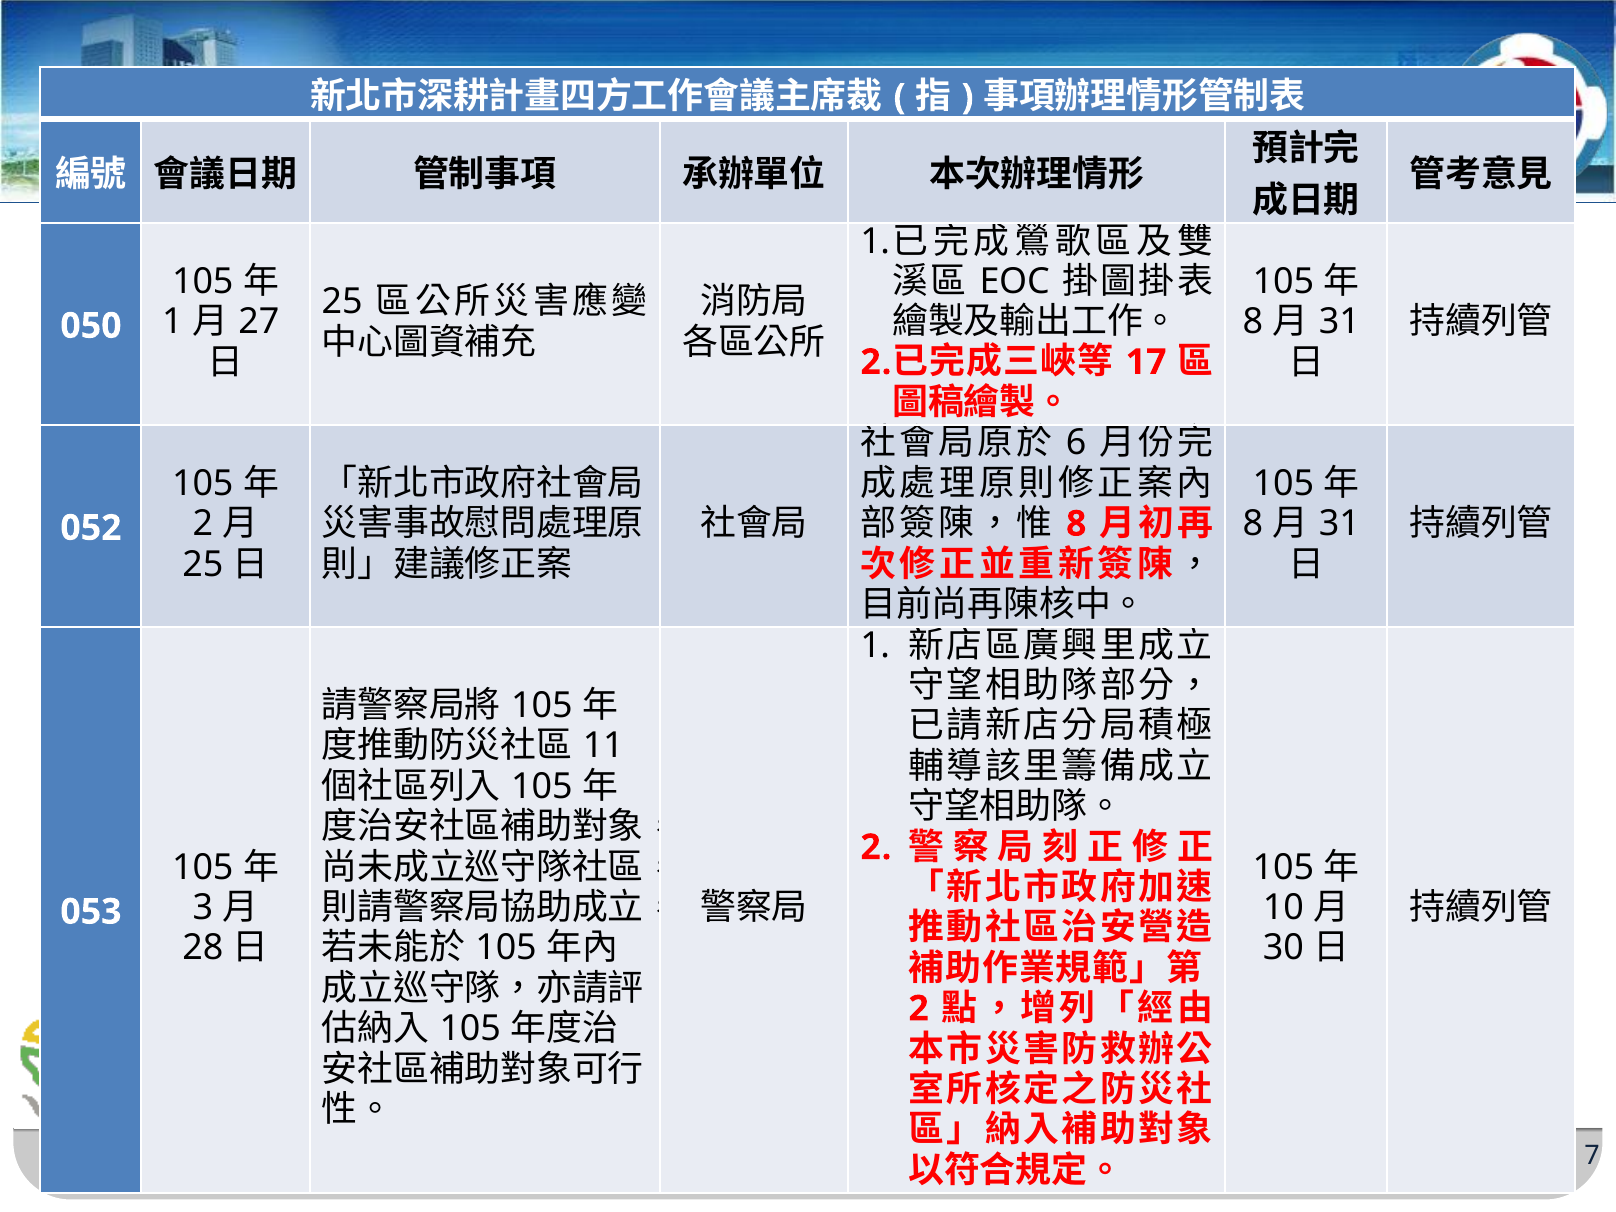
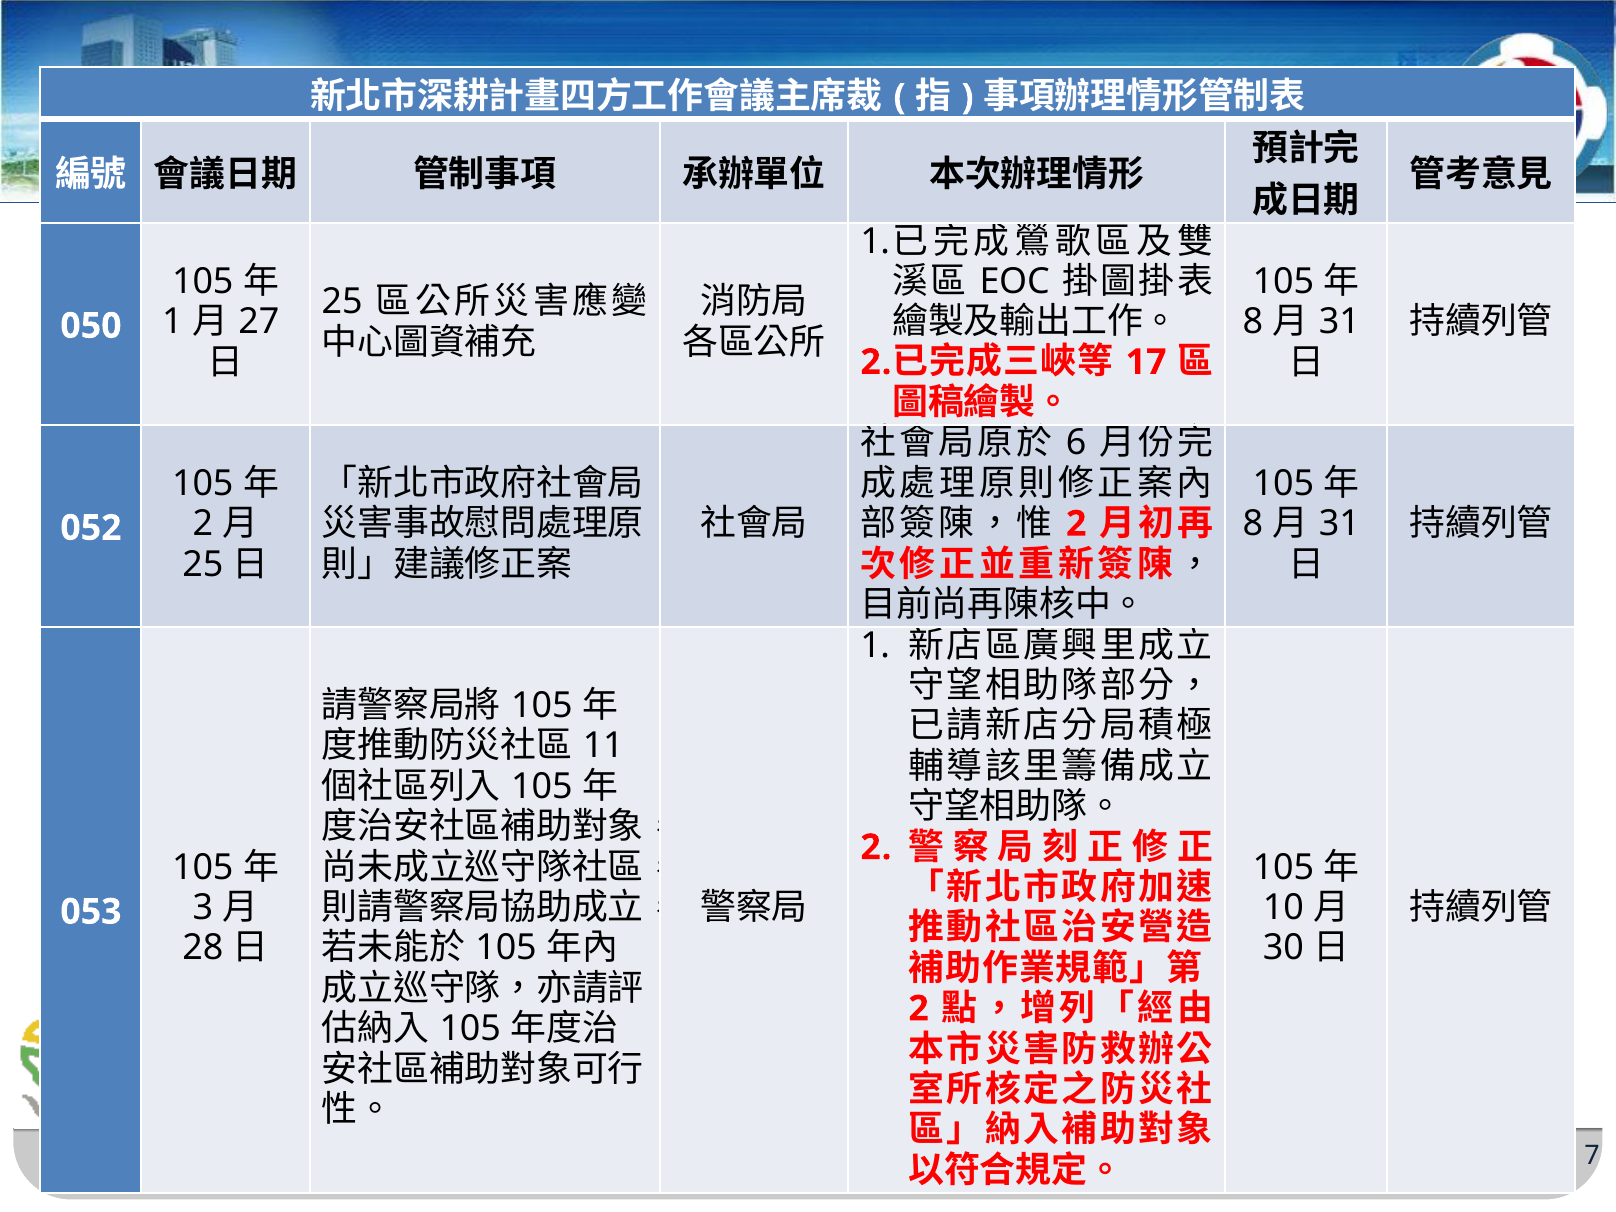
8 at (1076, 524): 8 -> 2
